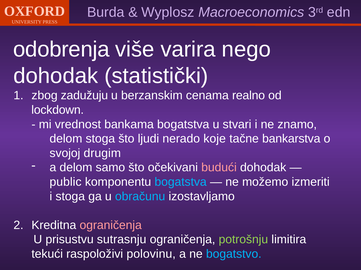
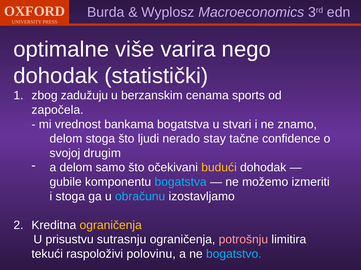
odobrenja: odobrenja -> optimalne
realno: realno -> sports
lockdown: lockdown -> započela
koje: koje -> stay
bankarstva: bankarstva -> confidence
budući colour: pink -> yellow
public: public -> gubile
ograničenja at (111, 226) colour: pink -> yellow
potrošnju colour: light green -> pink
